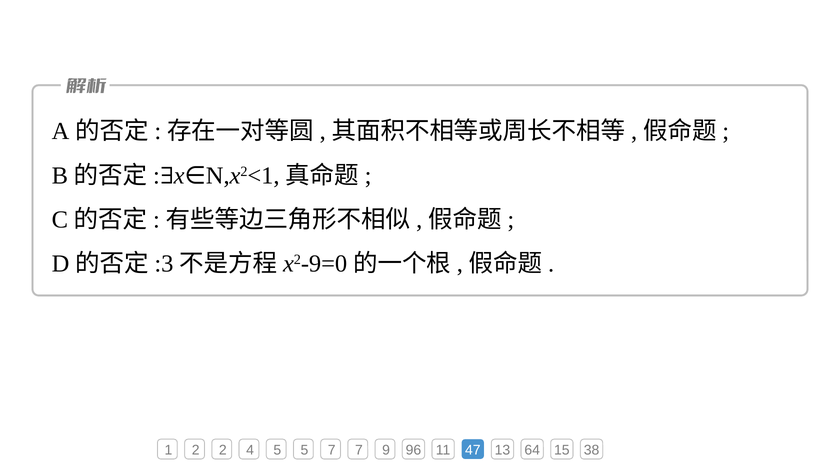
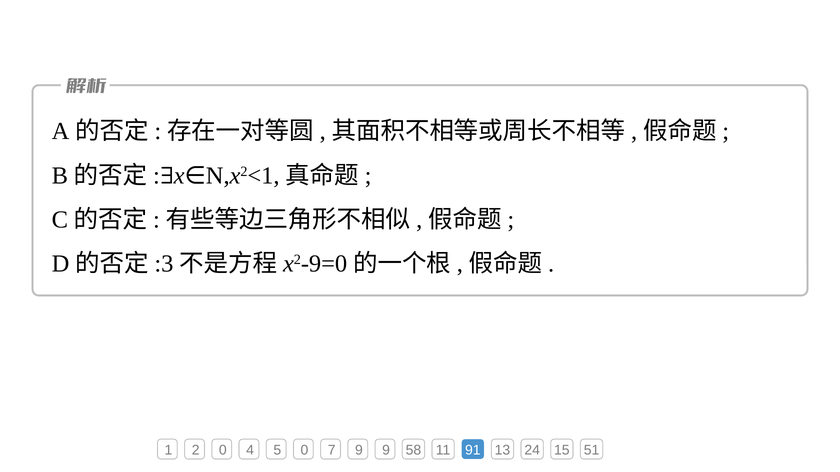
2 2: 2 -> 0
5 5: 5 -> 0
7 7: 7 -> 9
96: 96 -> 58
47: 47 -> 91
64: 64 -> 24
38: 38 -> 51
